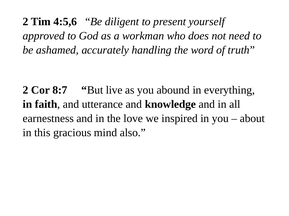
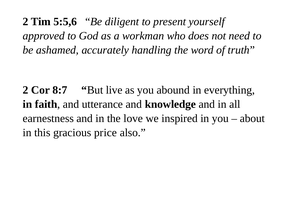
4:5,6: 4:5,6 -> 5:5,6
mind: mind -> price
